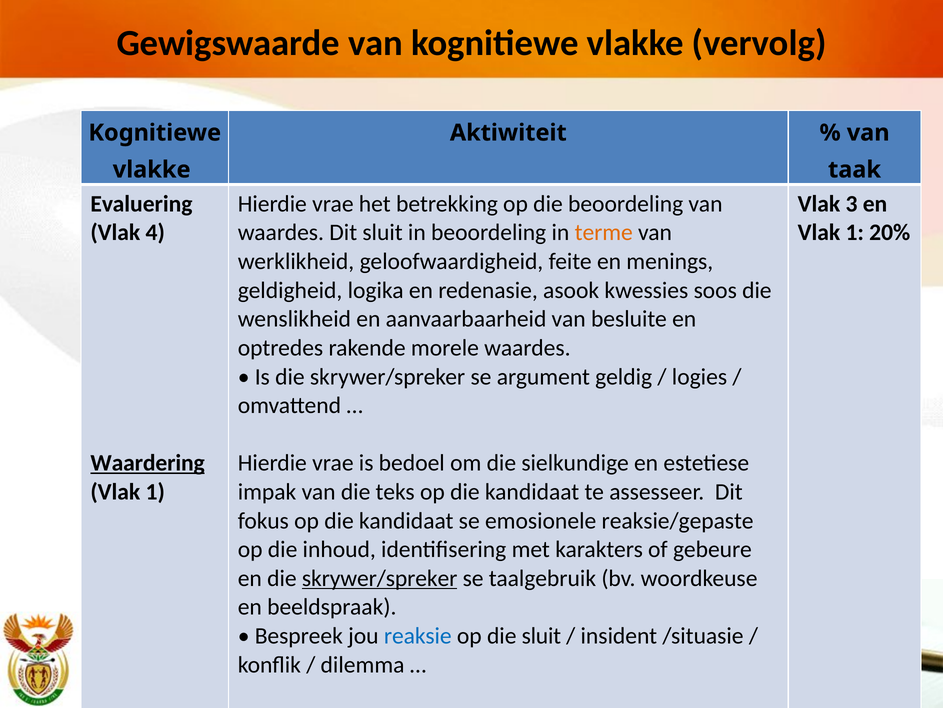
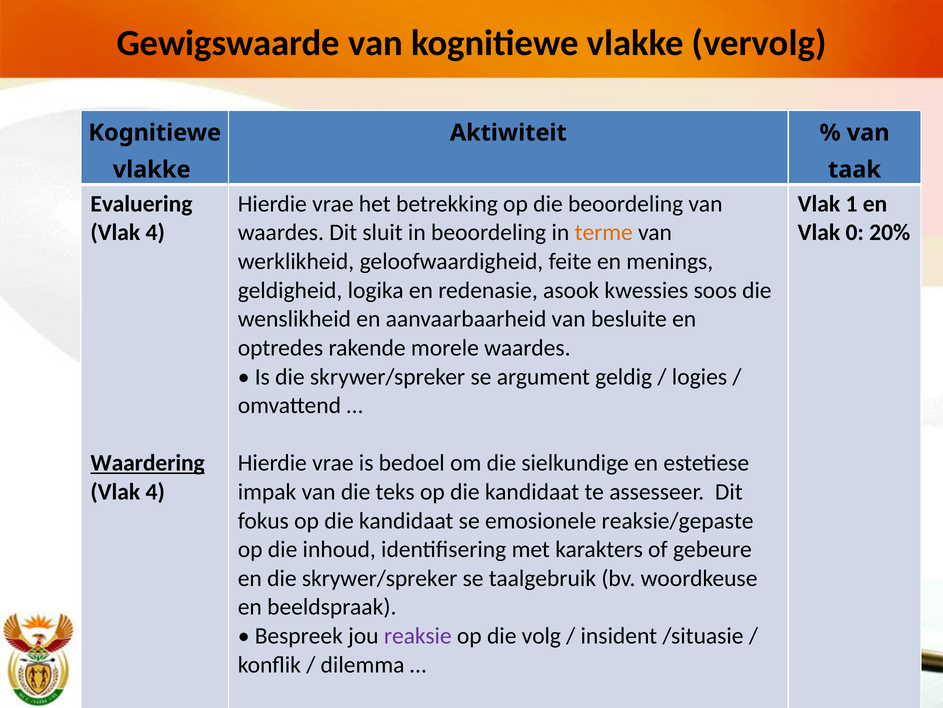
3: 3 -> 1
1 at (855, 232): 1 -> 0
1 at (155, 491): 1 -> 4
skrywer/spreker at (380, 578) underline: present -> none
reaksie colour: blue -> purple
die sluit: sluit -> volg
